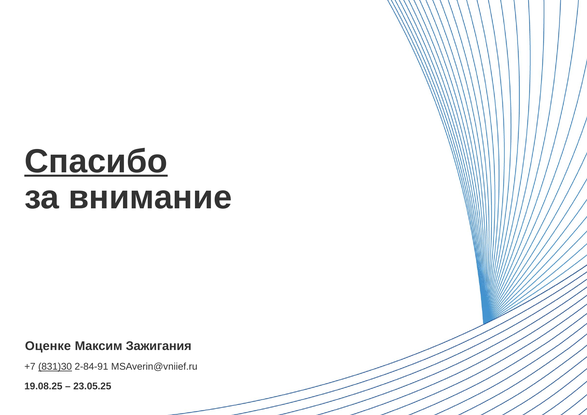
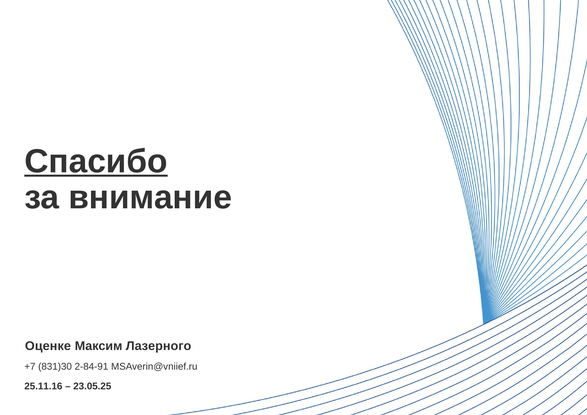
Зажигания: Зажигания -> Лазерного
831)30 underline: present -> none
19.08.25: 19.08.25 -> 25.11.16
